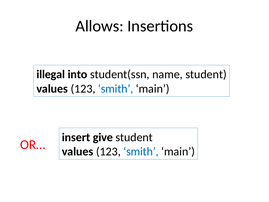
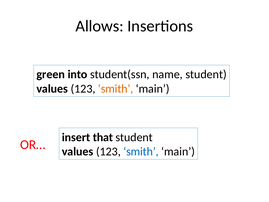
illegal: illegal -> green
smith at (116, 89) colour: blue -> orange
give: give -> that
